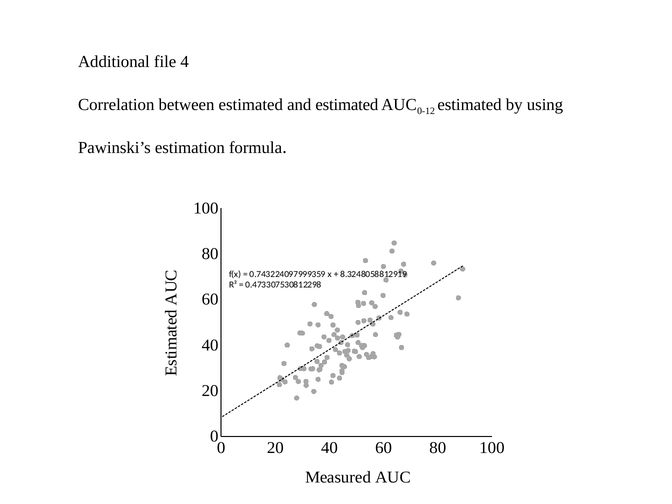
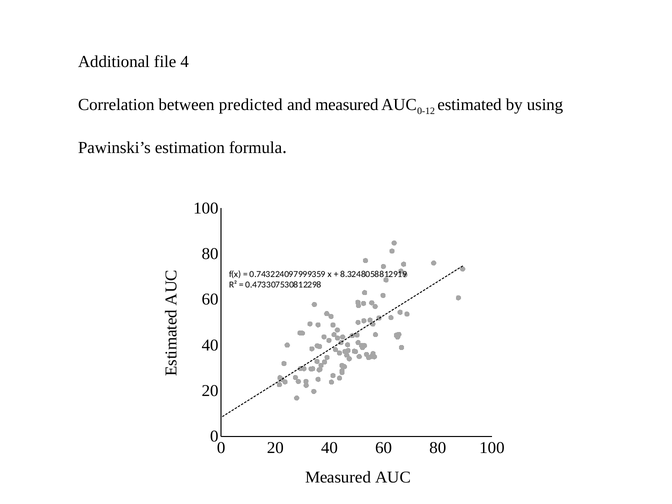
between estimated: estimated -> predicted
and estimated: estimated -> measured
